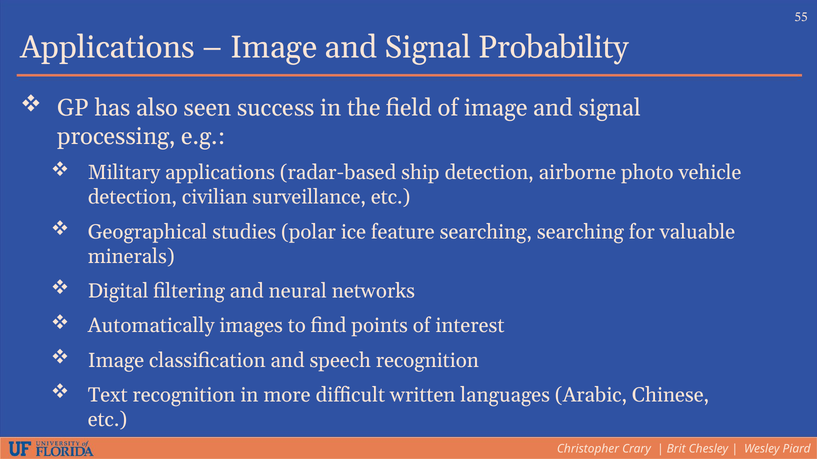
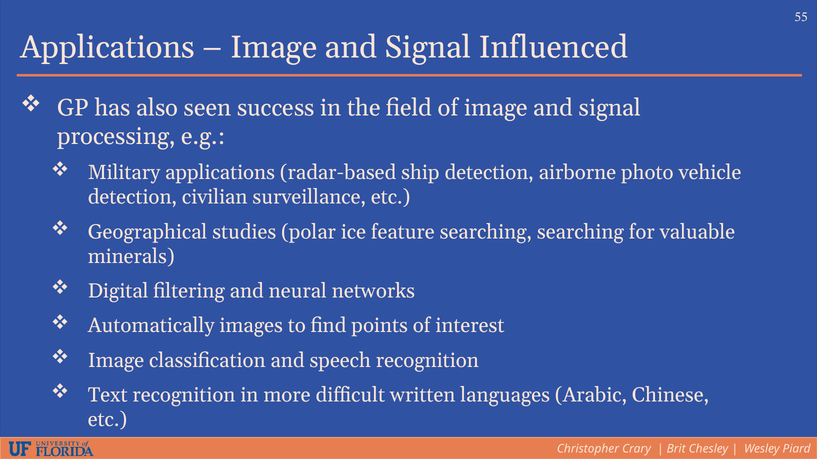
Probability: Probability -> Influenced
